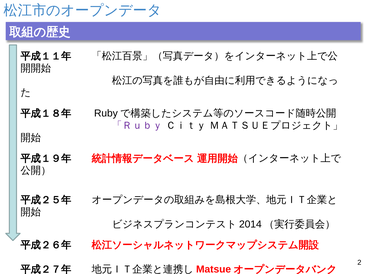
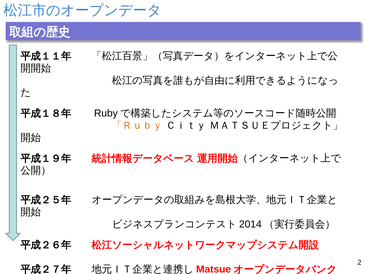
「Ｒｕｂｙ colour: purple -> orange
